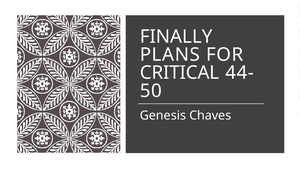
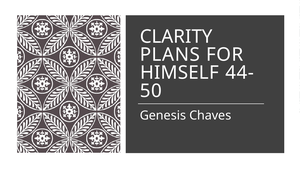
FINALLY: FINALLY -> CLARITY
CRITICAL: CRITICAL -> HIMSELF
